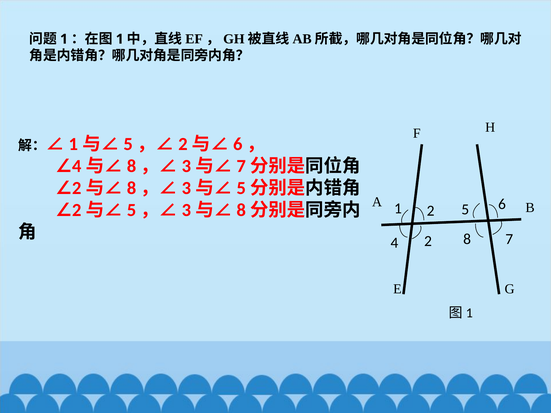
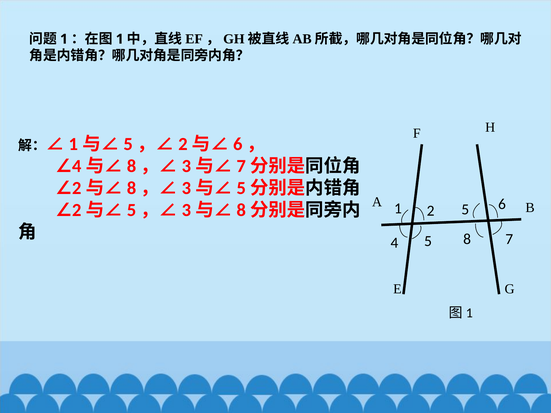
4 2: 2 -> 5
